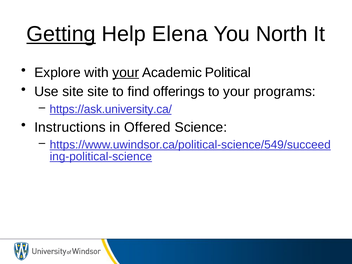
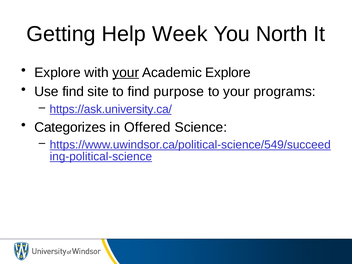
Getting underline: present -> none
Elena: Elena -> Week
Academic Political: Political -> Explore
Use site: site -> find
offerings: offerings -> purpose
Instructions: Instructions -> Categorizes
